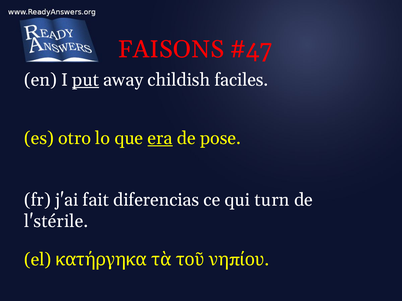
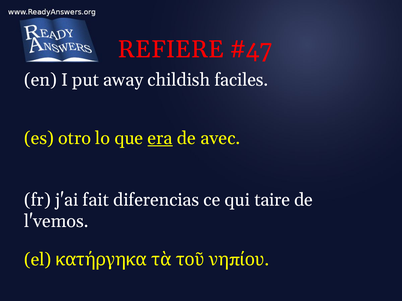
FAISONS: FAISONS -> REFIERE
put underline: present -> none
pose: pose -> avec
turn: turn -> taire
l'stérile: l'stérile -> l'vemos
